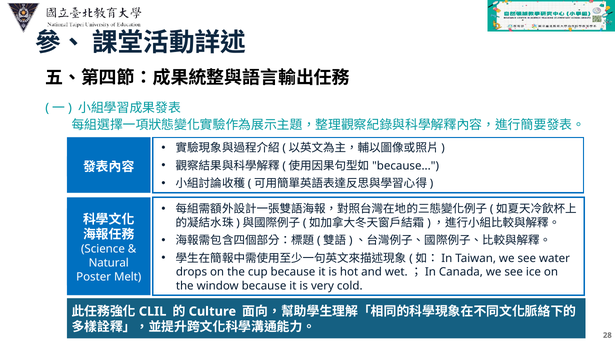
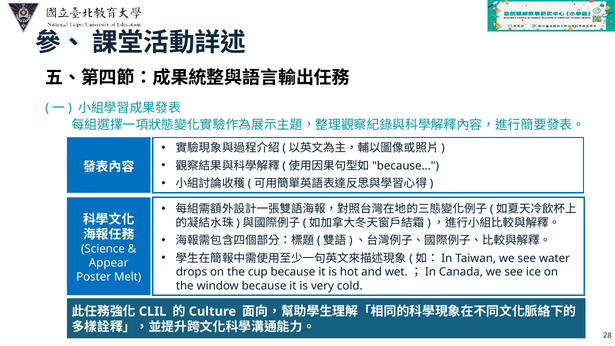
Natural: Natural -> Appear
